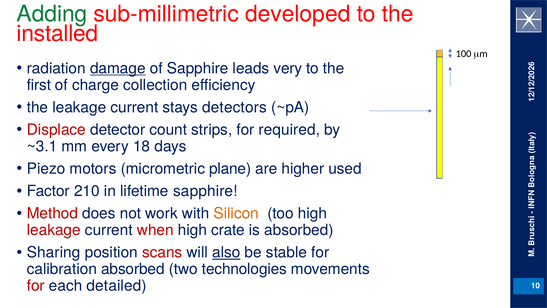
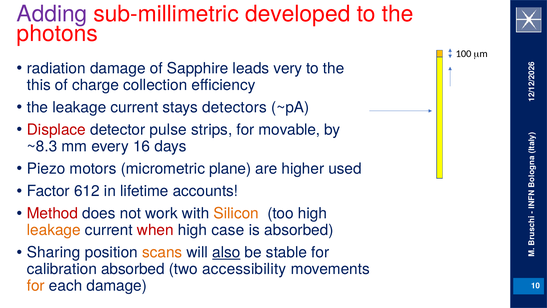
Adding colour: green -> purple
installed: installed -> photons
damage at (118, 68) underline: present -> none
first: first -> this
count: count -> pulse
required: required -> movable
~3.1: ~3.1 -> ~8.3
18: 18 -> 16
210: 210 -> 612
lifetime sapphire: sapphire -> accounts
leakage at (54, 230) colour: red -> orange
crate: crate -> case
scans colour: red -> orange
technologies: technologies -> accessibility
for at (36, 286) colour: red -> orange
each detailed: detailed -> damage
